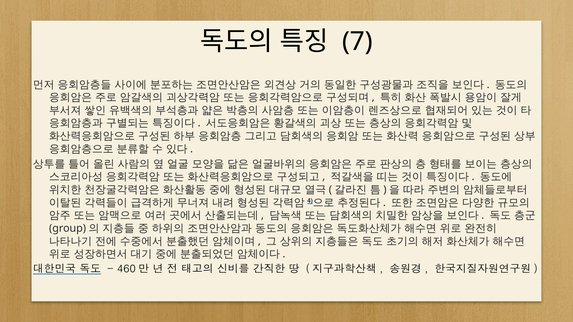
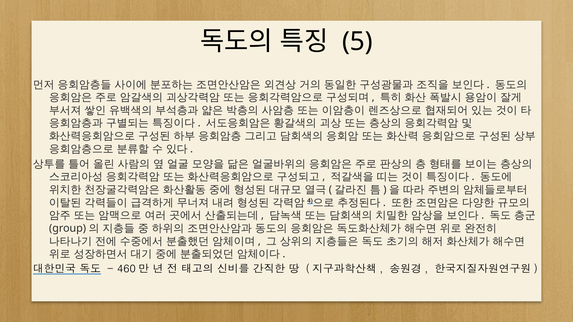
7: 7 -> 5
